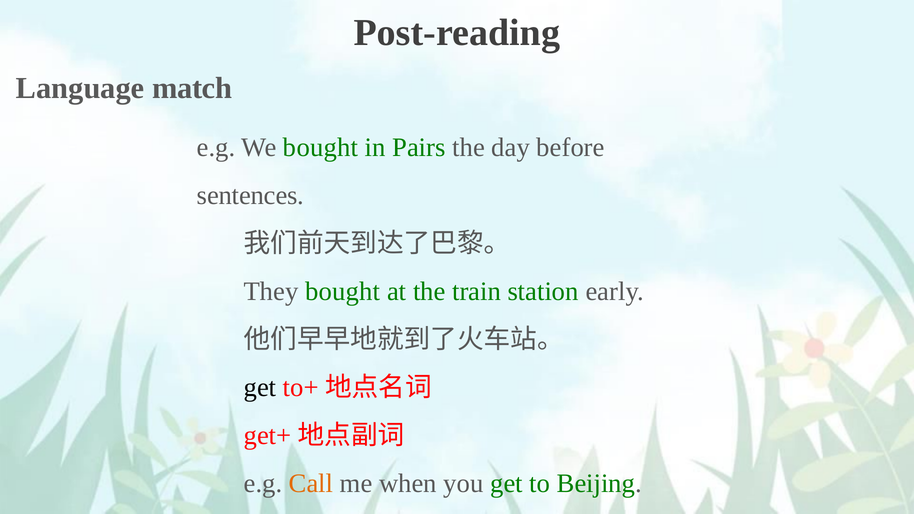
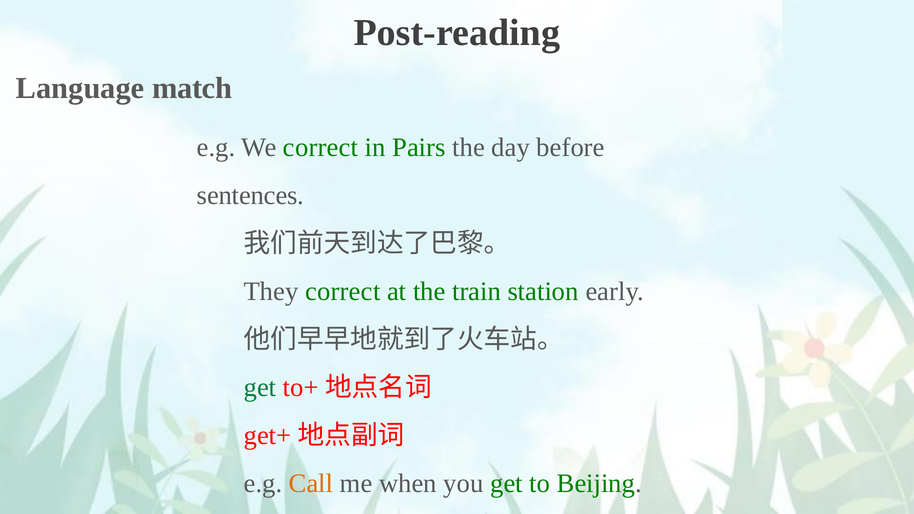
We bought: bought -> correct
They bought: bought -> correct
get at (260, 387) colour: black -> green
